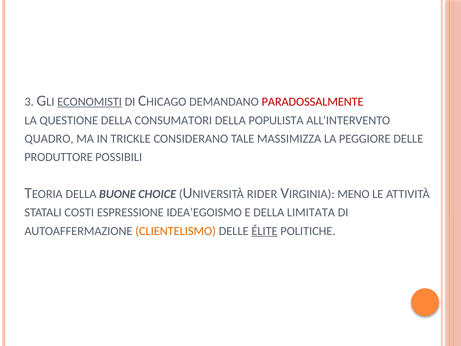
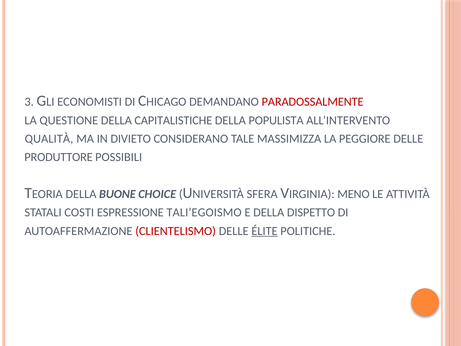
ECONOMISTI underline: present -> none
CONSUMATORI: CONSUMATORI -> CAPITALISTICHE
QUADRO: QUADRO -> QUALITÀ
TRICKLE: TRICKLE -> DIVIETO
RIDER: RIDER -> SFERA
IDEA’EGOISMO: IDEA’EGOISMO -> TALI’EGOISMO
LIMITATA: LIMITATA -> DISPETTO
CLIENTELISMO colour: orange -> red
